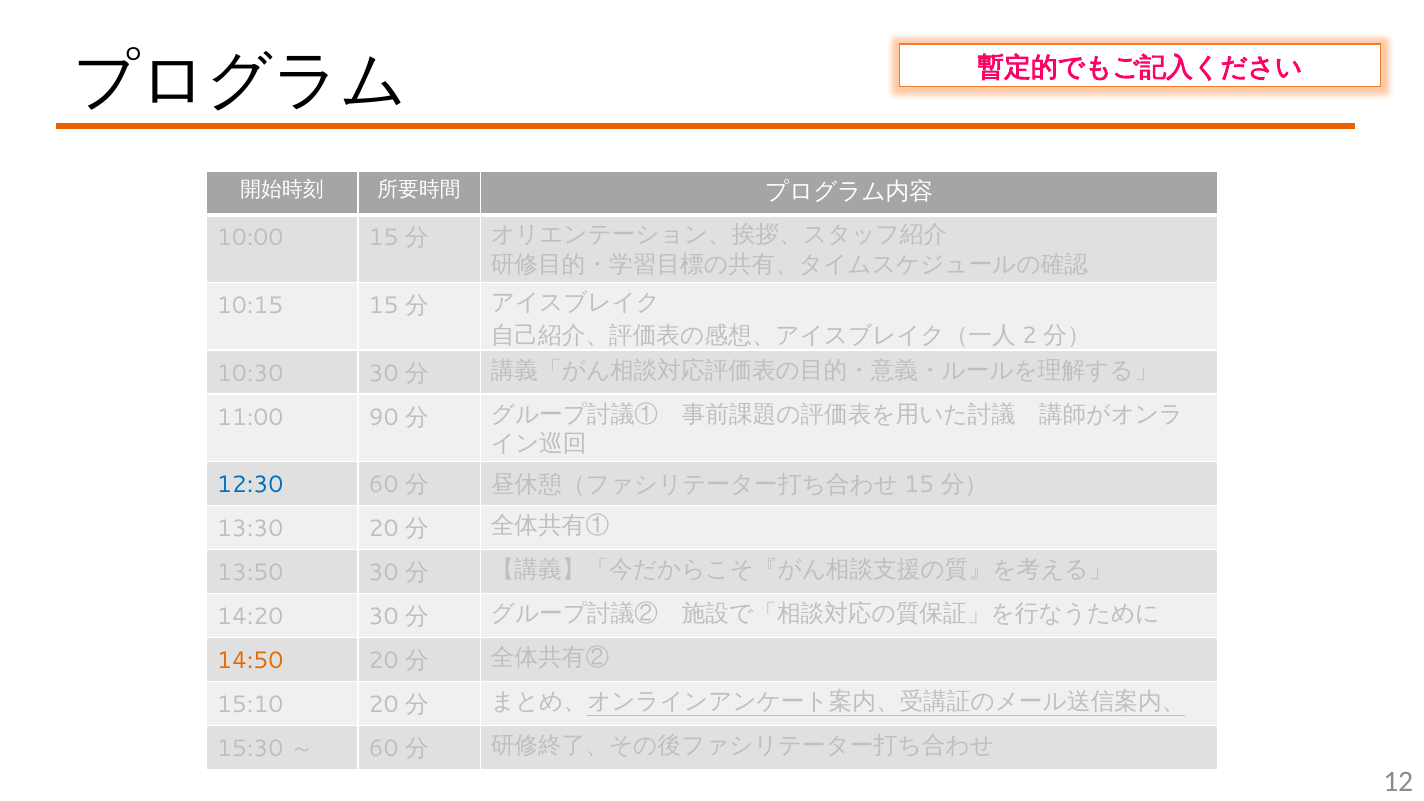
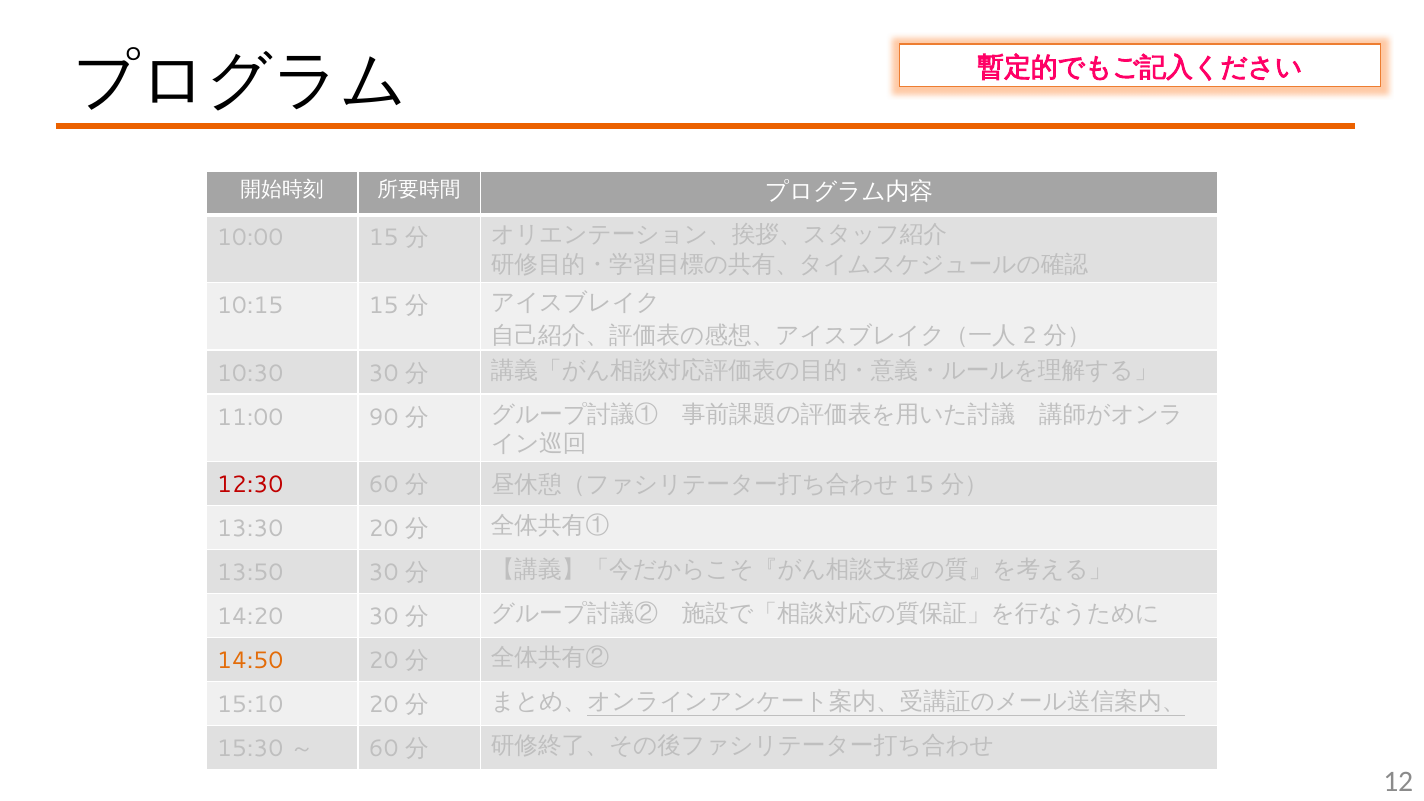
12:30 colour: blue -> red
